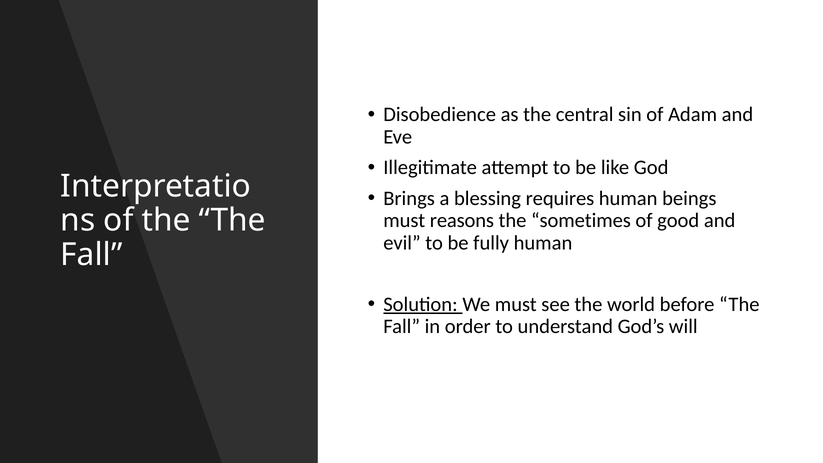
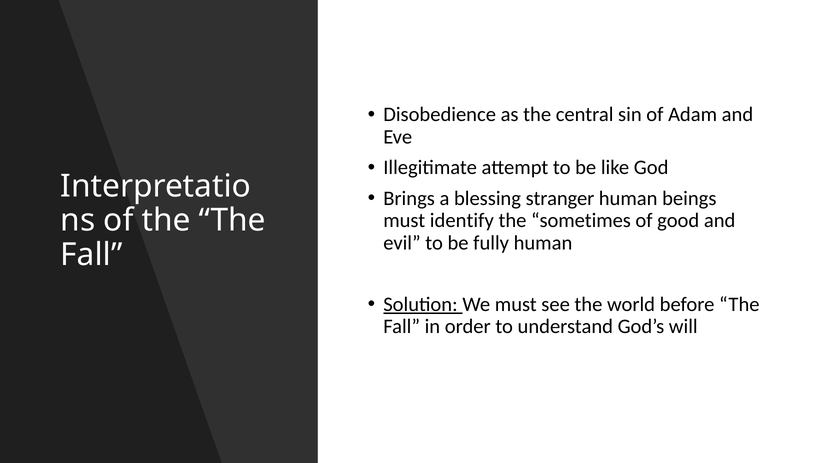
requires: requires -> stranger
reasons: reasons -> identify
